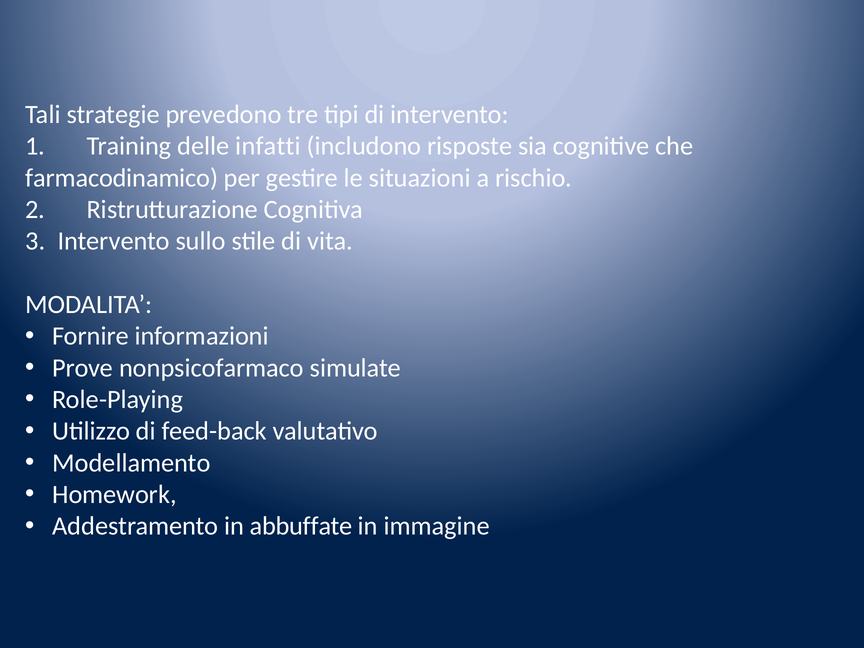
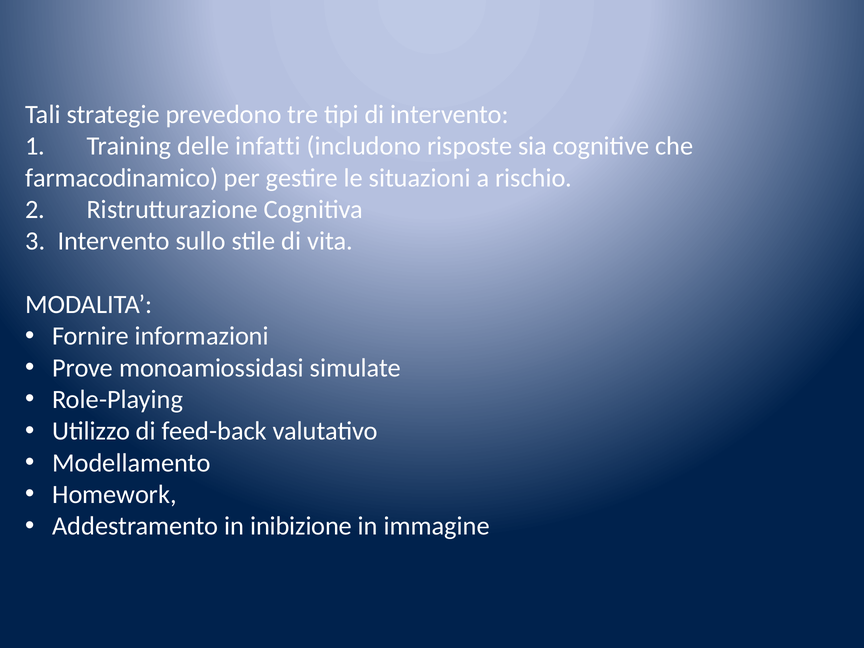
nonpsicofarmaco: nonpsicofarmaco -> monoamiossidasi
abbuffate: abbuffate -> inibizione
